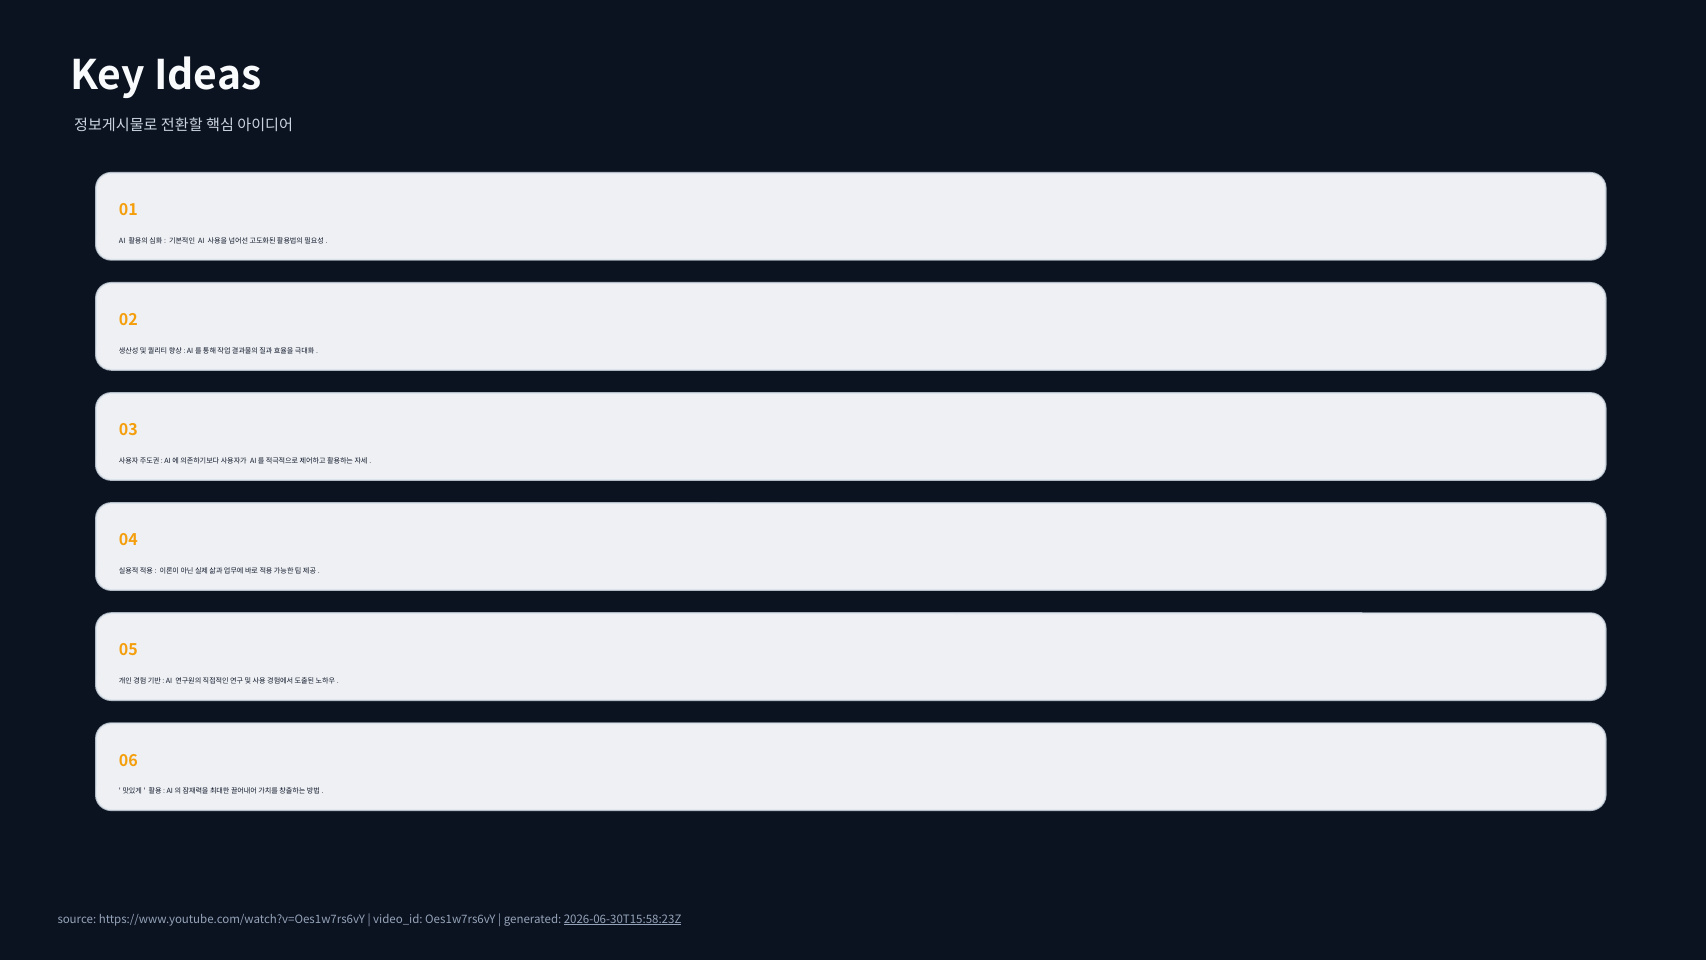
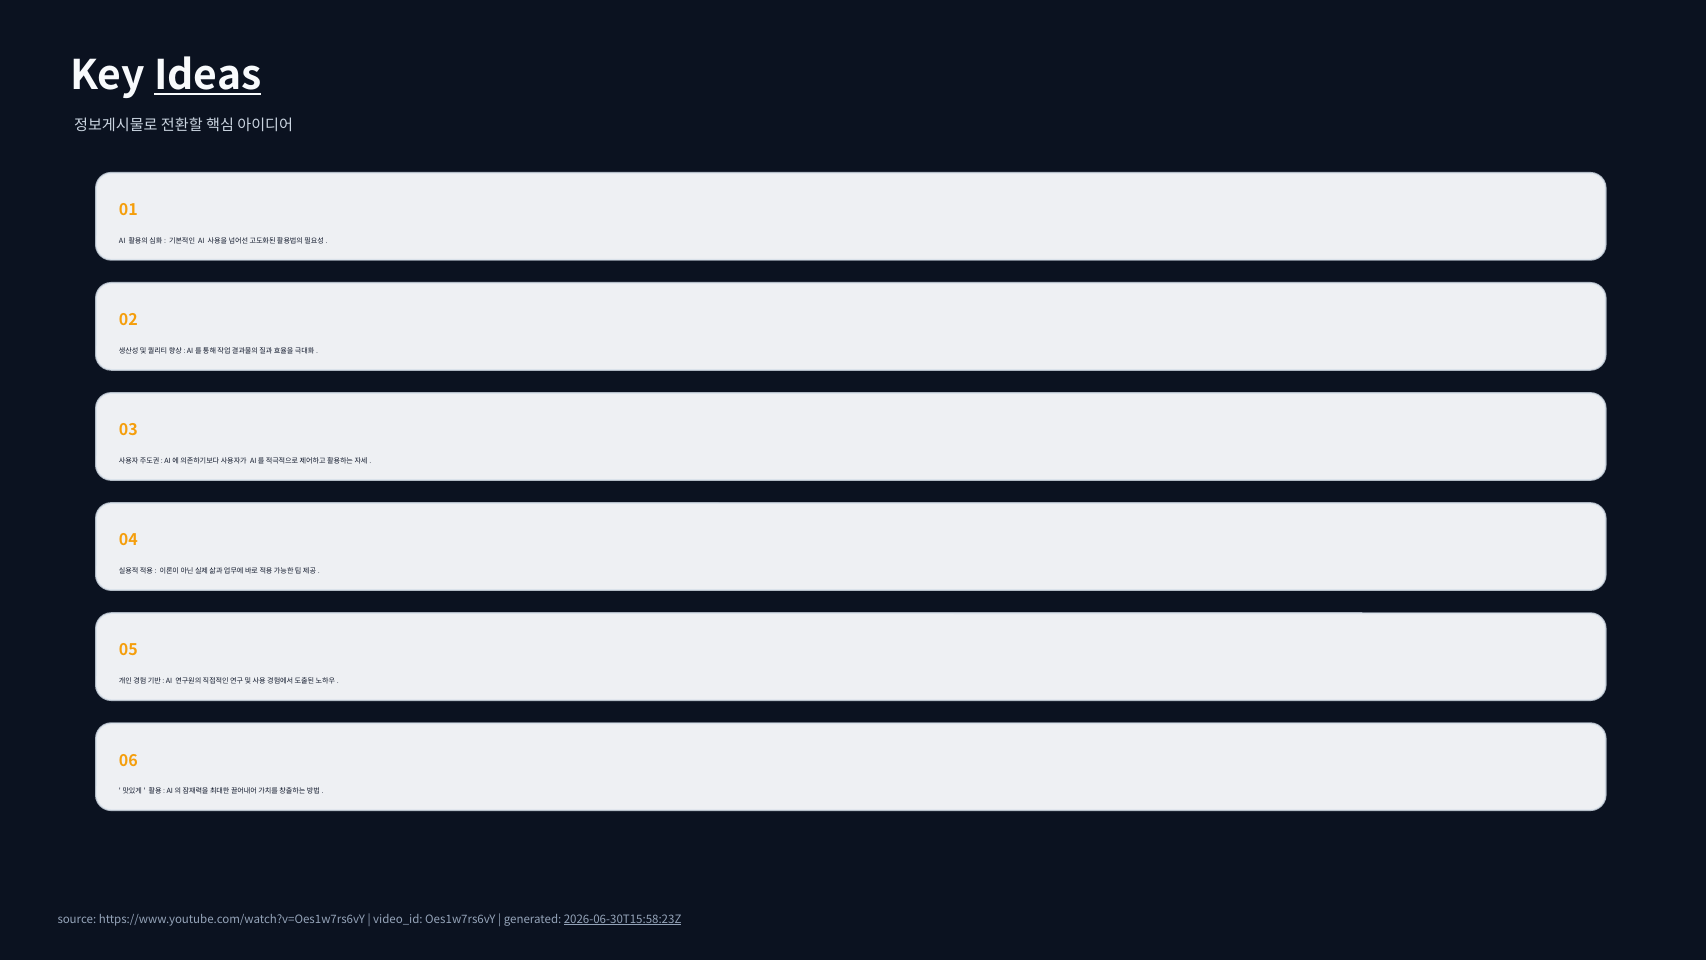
Ideas underline: none -> present
